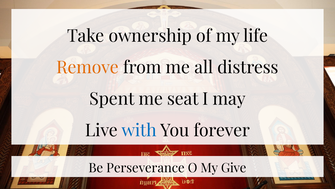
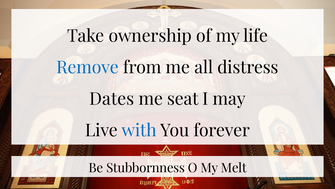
Remove colour: orange -> blue
Spent: Spent -> Dates
Perseverance: Perseverance -> Stubbornness
Give: Give -> Melt
